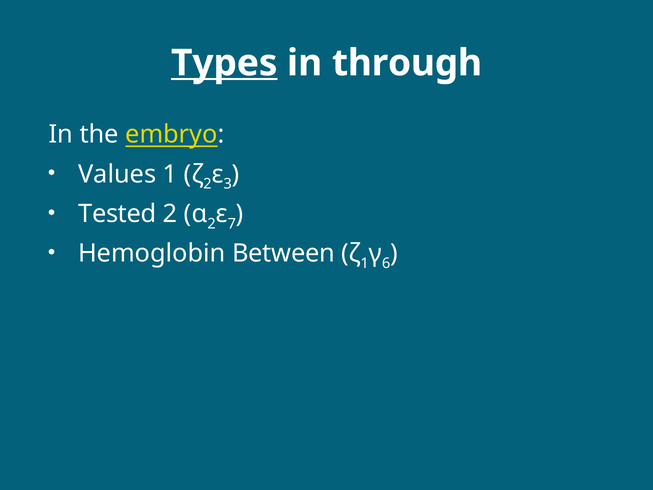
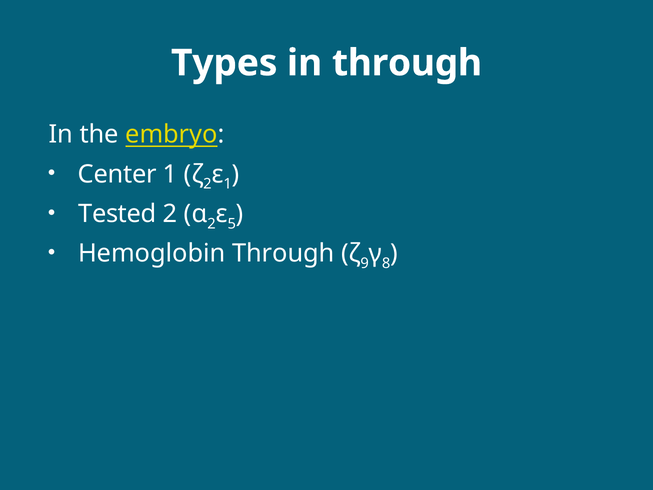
Types underline: present -> none
Values: Values -> Center
3 at (228, 184): 3 -> 1
7: 7 -> 5
Hemoglobin Between: Between -> Through
1 at (365, 263): 1 -> 9
6: 6 -> 8
